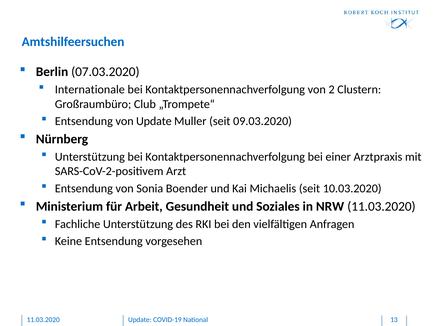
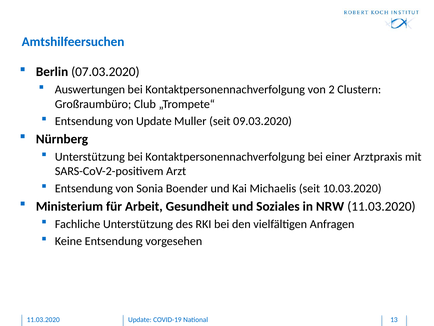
Internationale: Internationale -> Auswertungen
